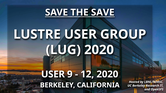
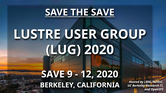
USER at (53, 75): USER -> SAVE
